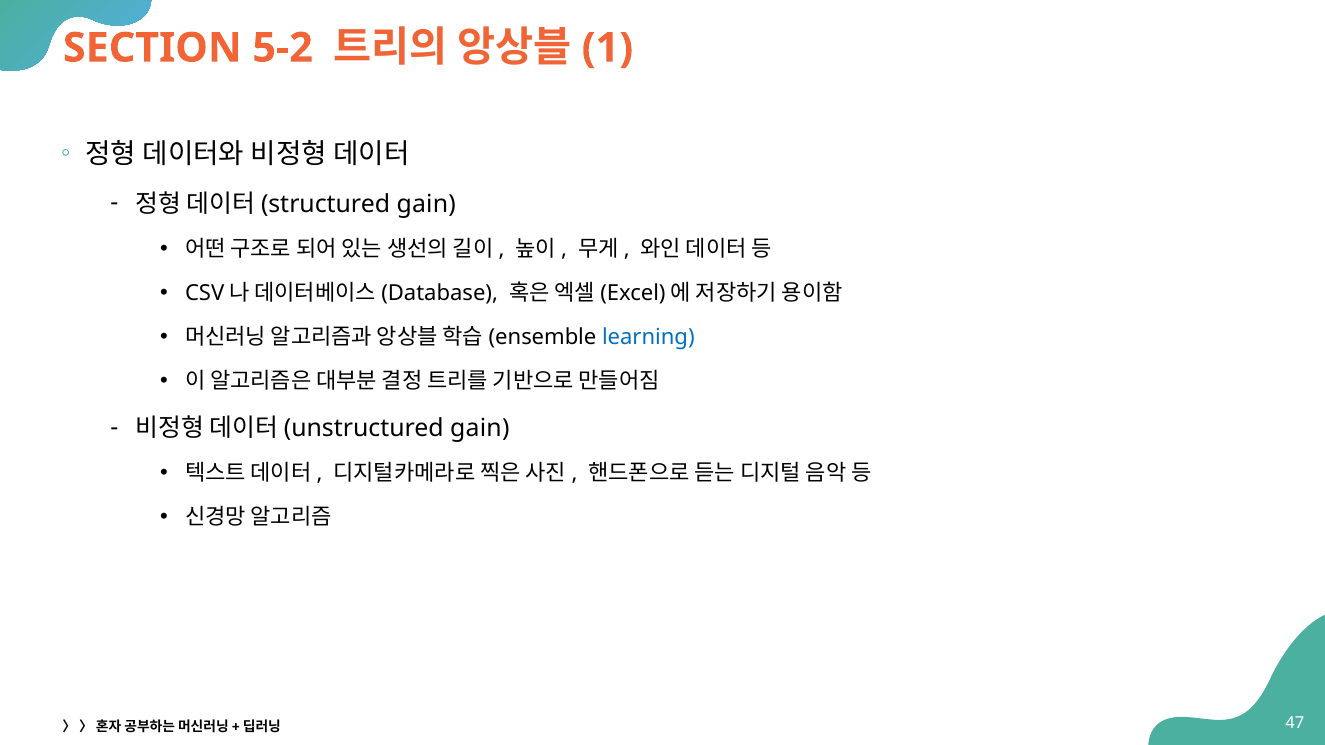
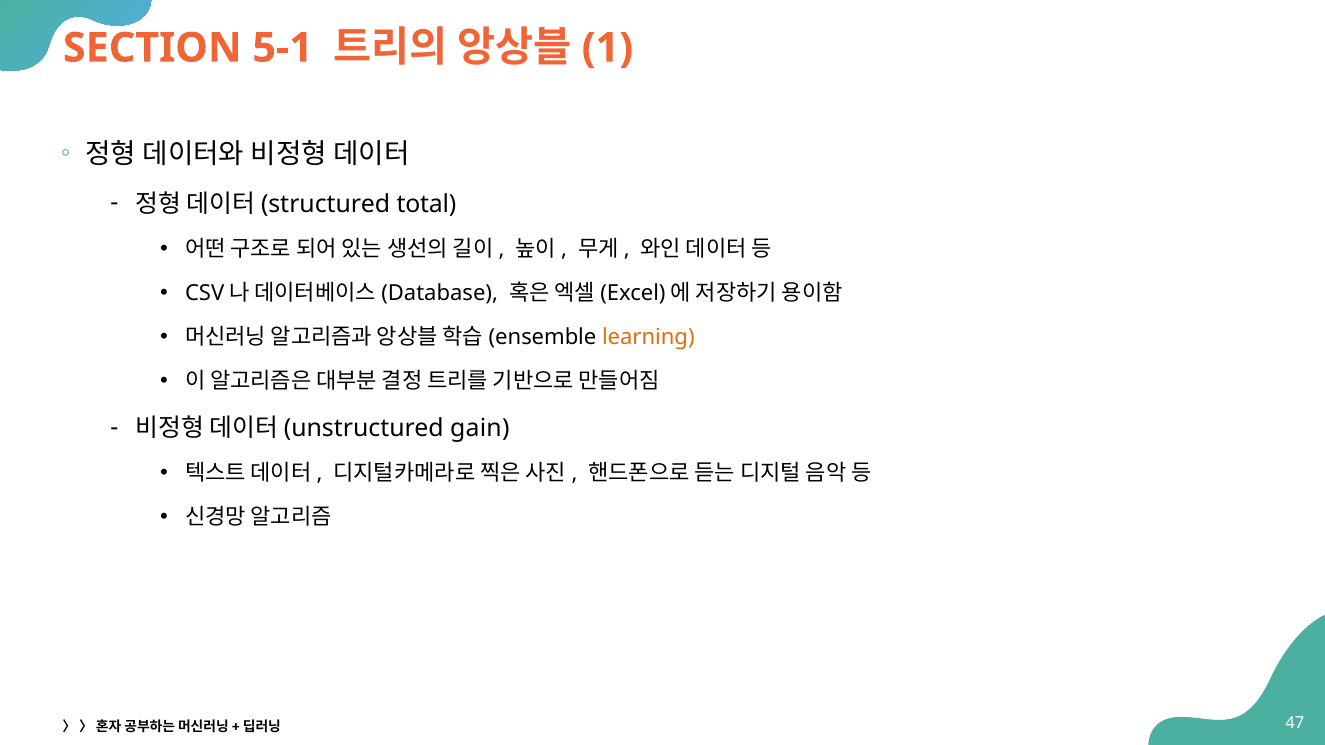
5-2: 5-2 -> 5-1
gain at (426, 204): gain -> total
learning colour: blue -> orange
